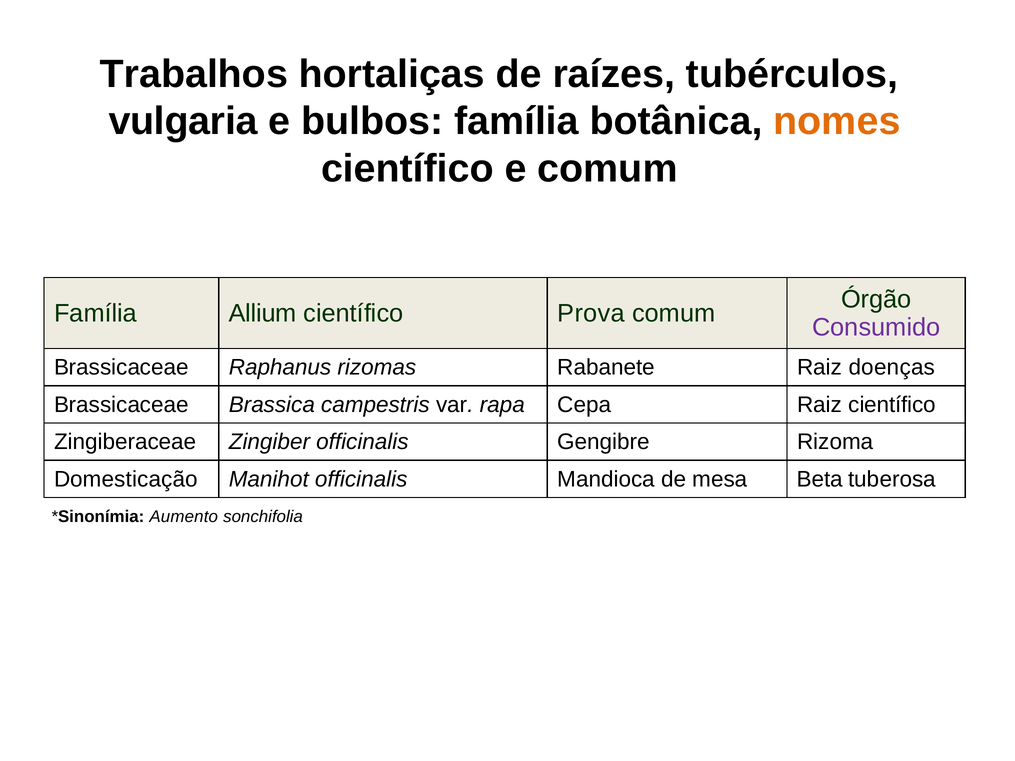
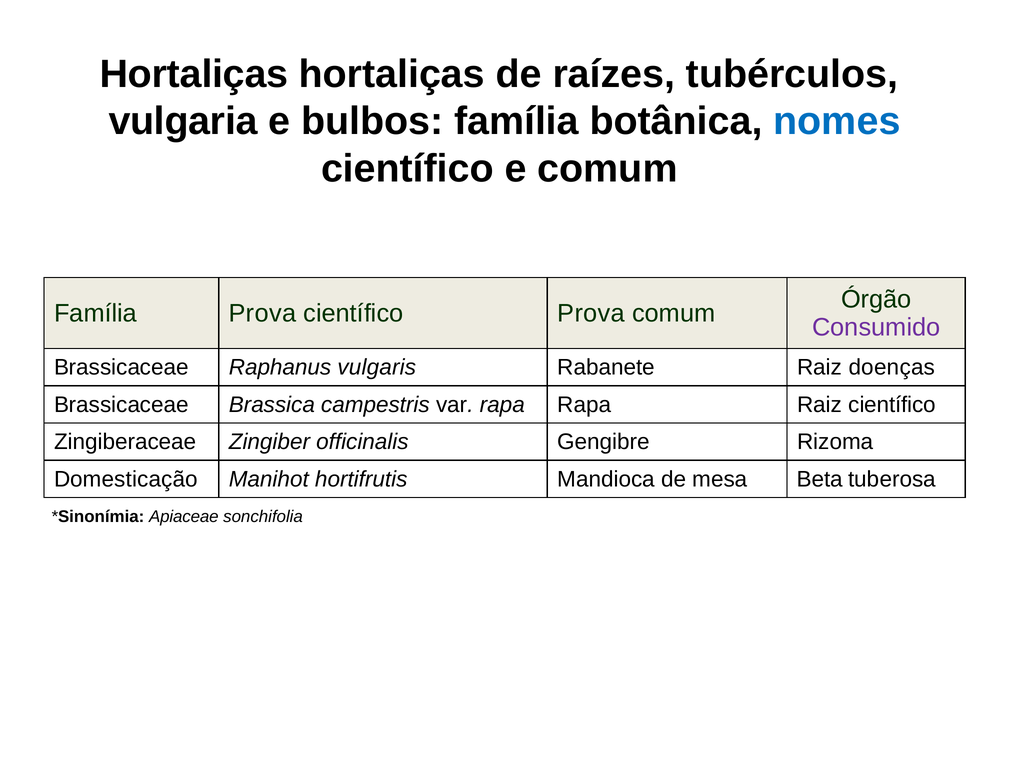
Trabalhos at (194, 74): Trabalhos -> Hortaliças
nomes colour: orange -> blue
Família Allium: Allium -> Prova
rizomas: rizomas -> vulgaris
rapa Cepa: Cepa -> Rapa
Manihot officinalis: officinalis -> hortifrutis
Aumento: Aumento -> Apiaceae
